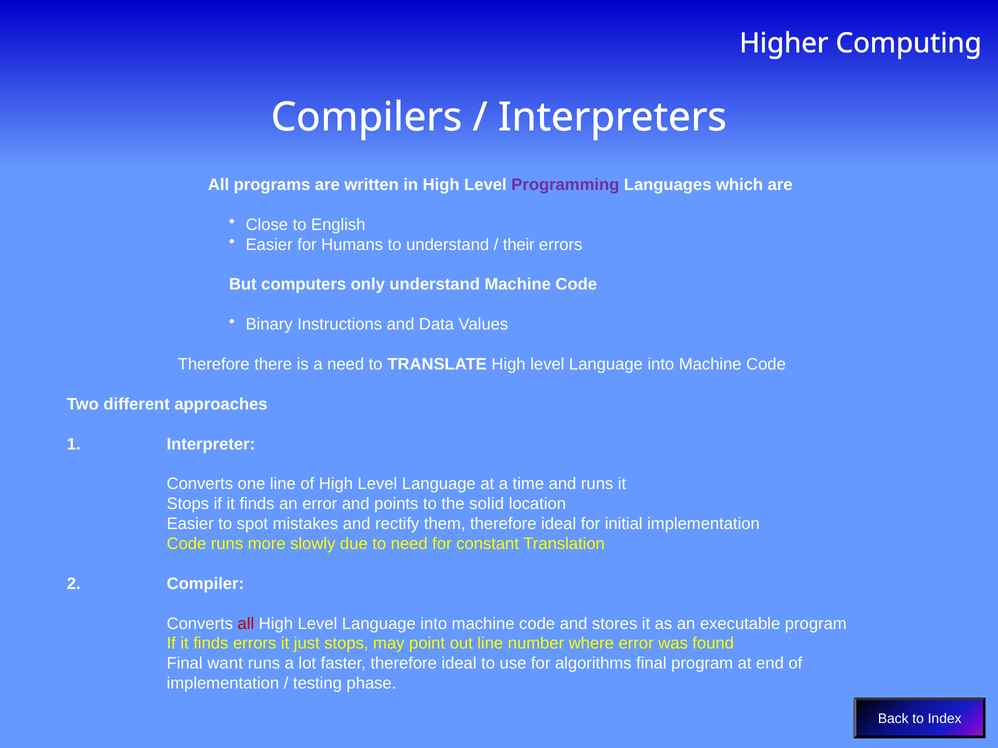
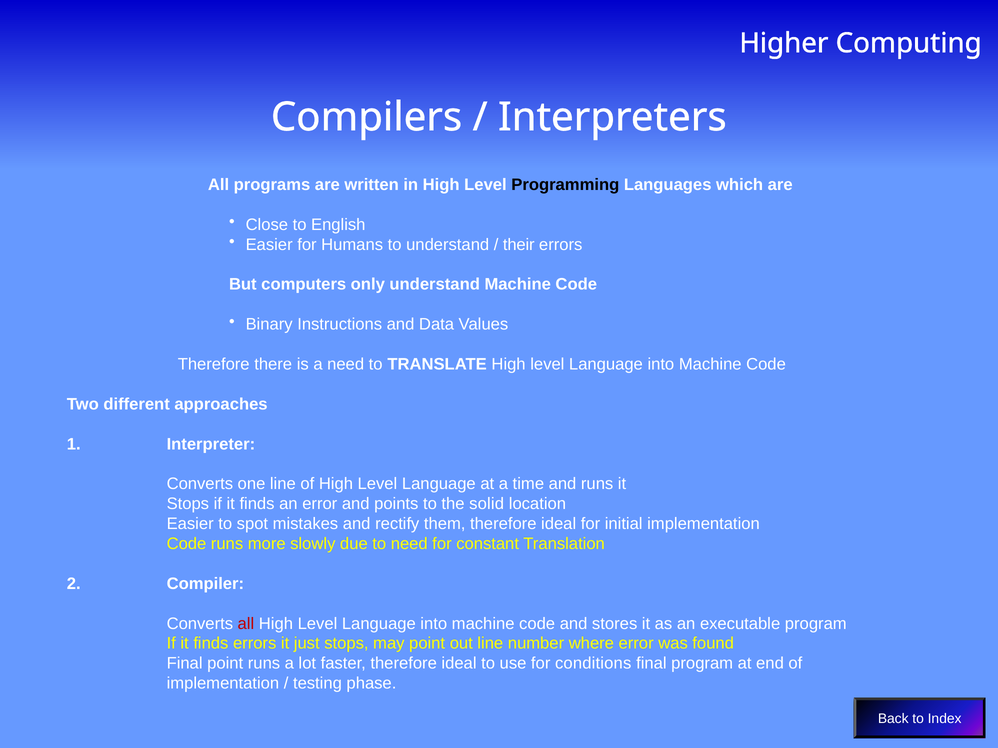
Programming colour: purple -> black
Final want: want -> point
algorithms: algorithms -> conditions
